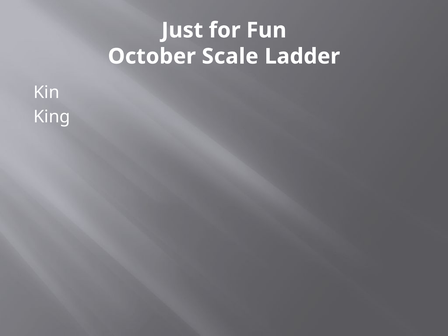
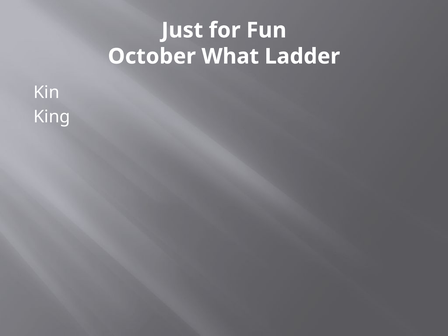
Scale: Scale -> What
